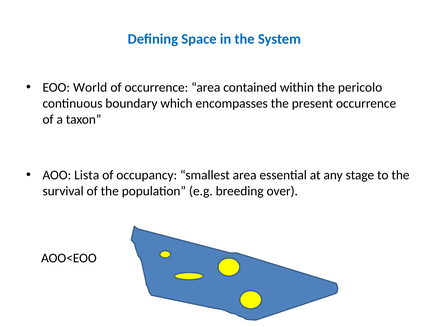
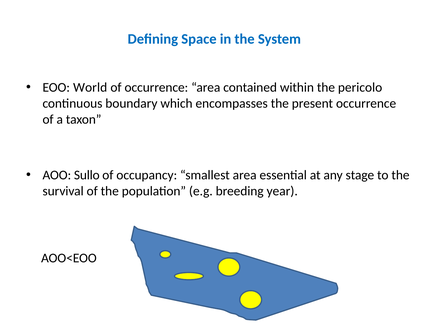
Lista: Lista -> Sullo
over: over -> year
